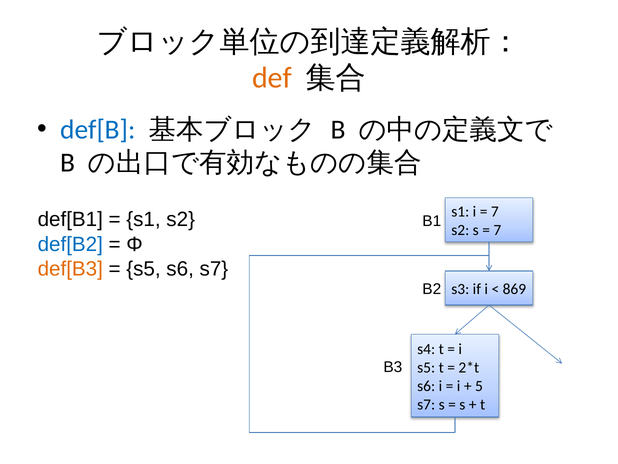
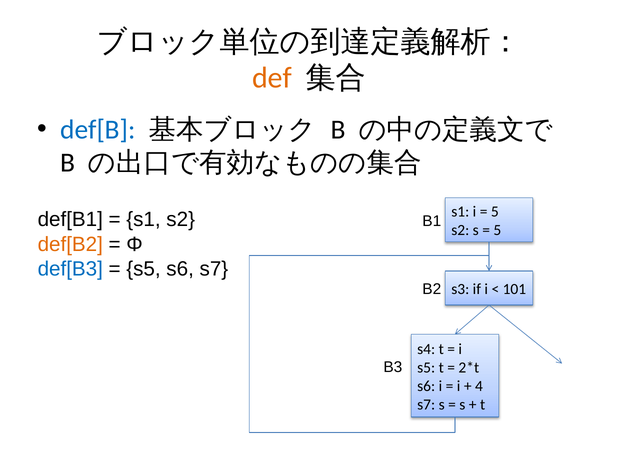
7 at (495, 211): 7 -> 5
7 at (497, 230): 7 -> 5
def[B2 colour: blue -> orange
def[B3 colour: orange -> blue
869: 869 -> 101
5: 5 -> 4
